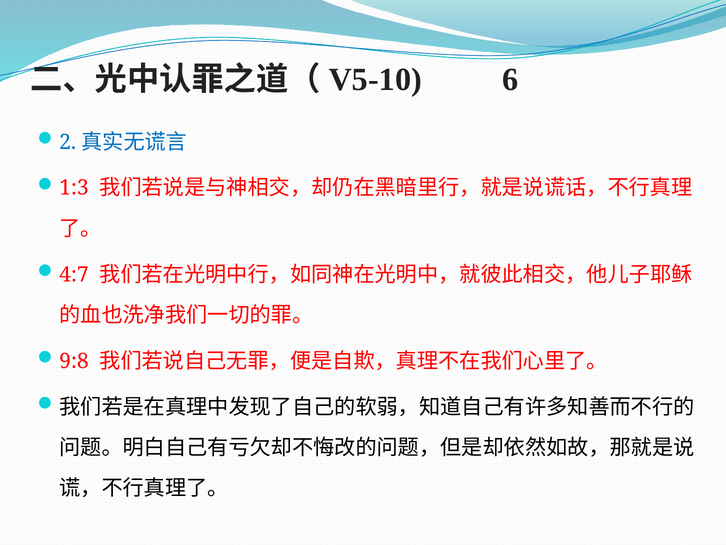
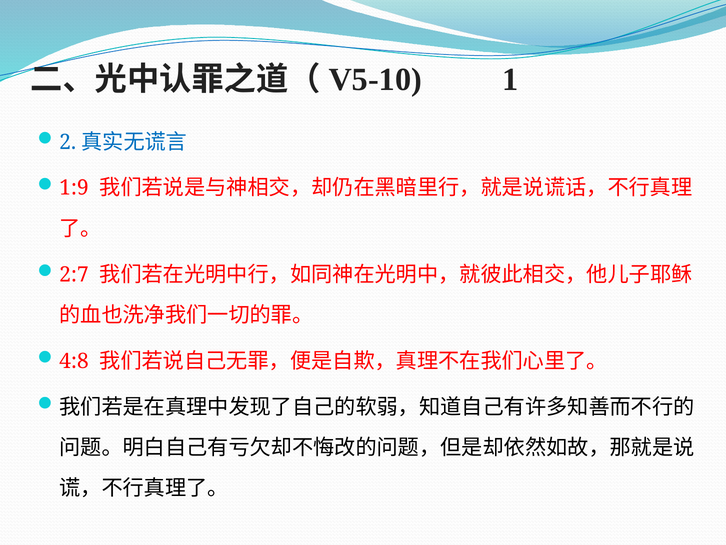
6: 6 -> 1
1:3: 1:3 -> 1:9
4:7: 4:7 -> 2:7
9:8: 9:8 -> 4:8
